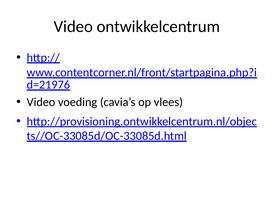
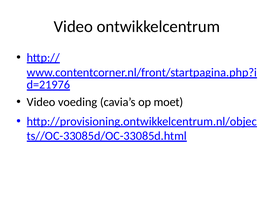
vlees: vlees -> moet
